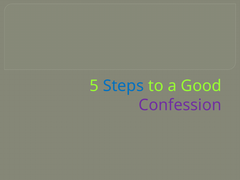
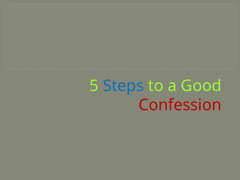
Confession colour: purple -> red
